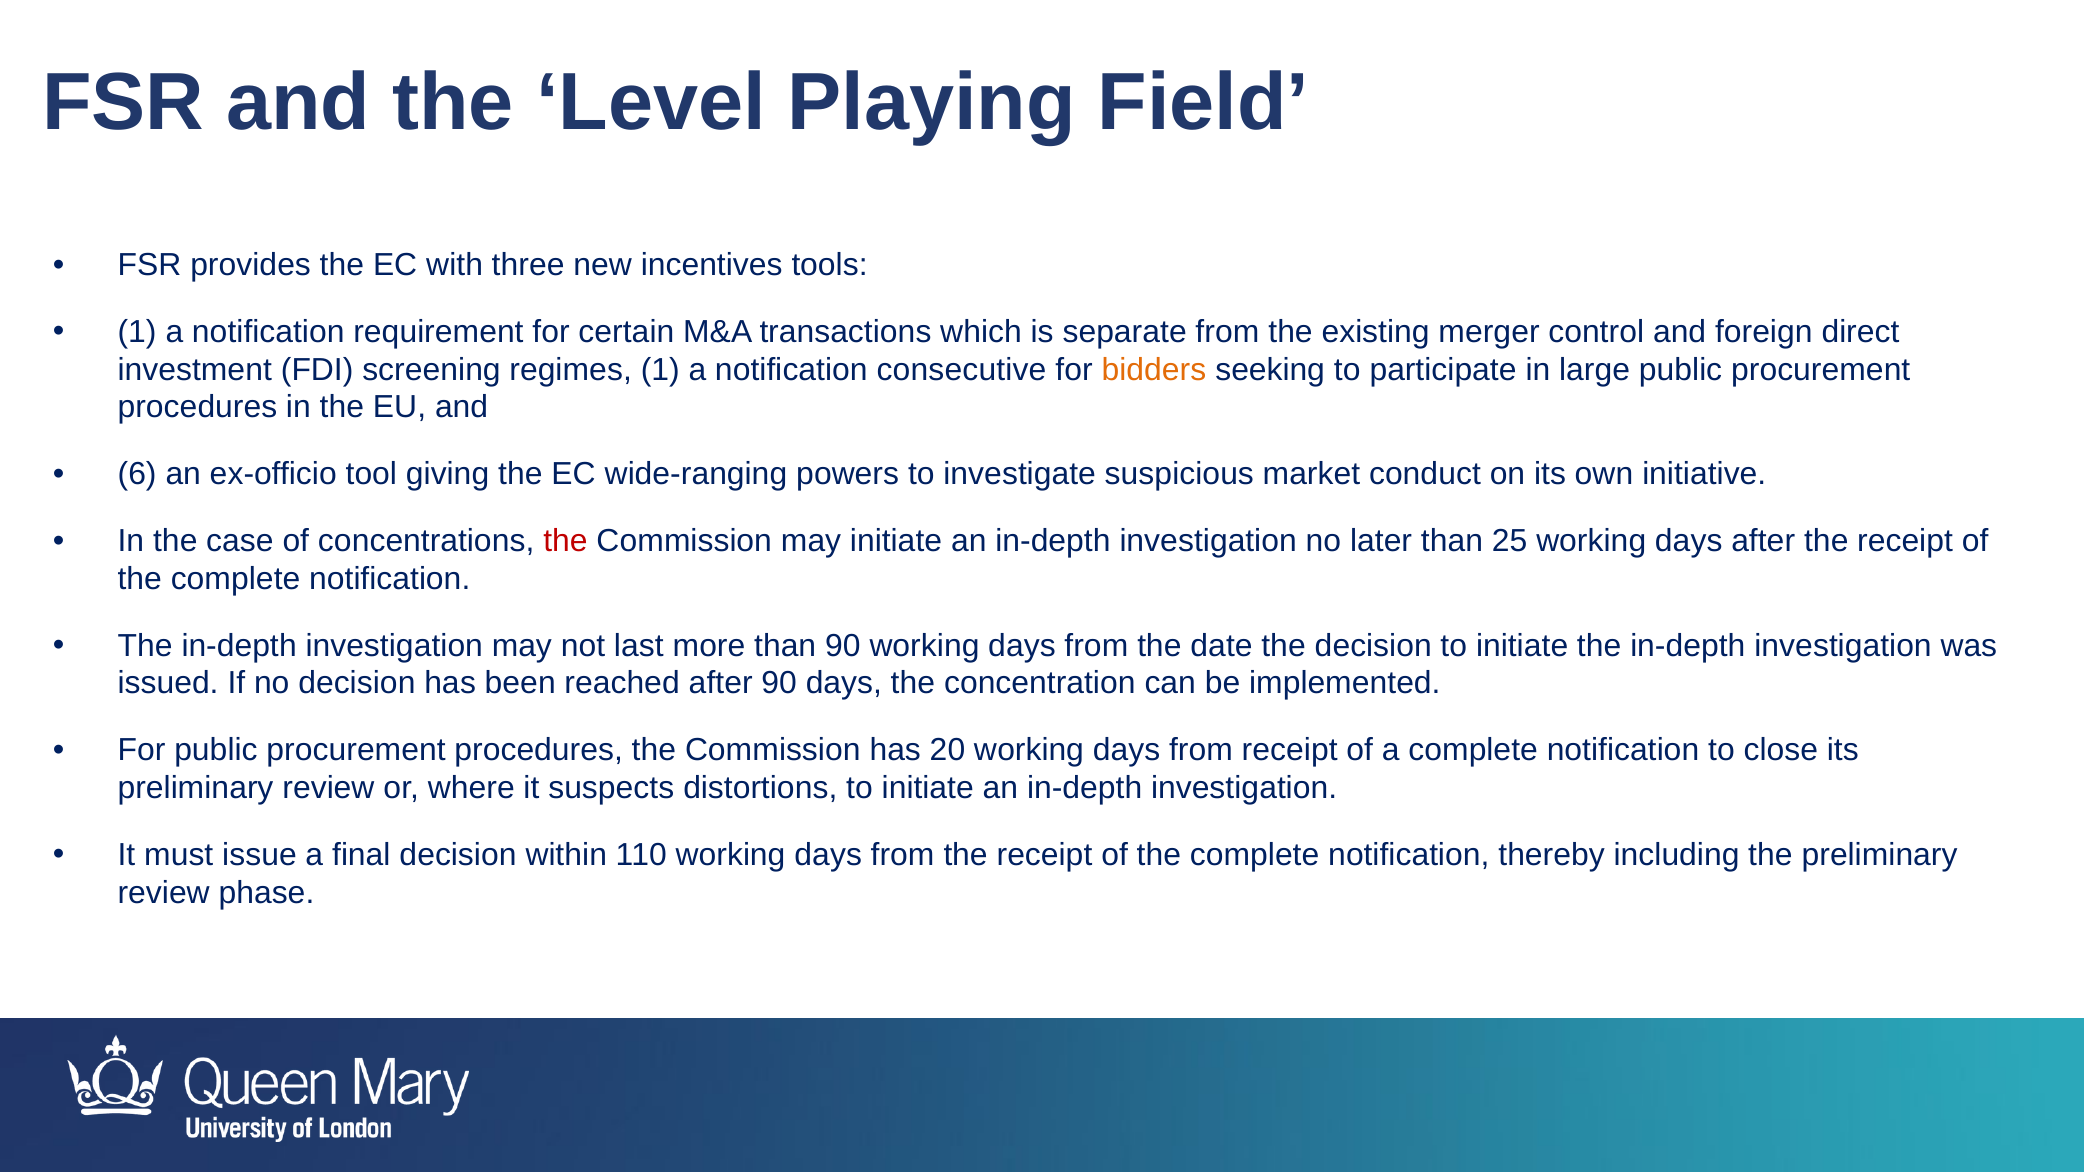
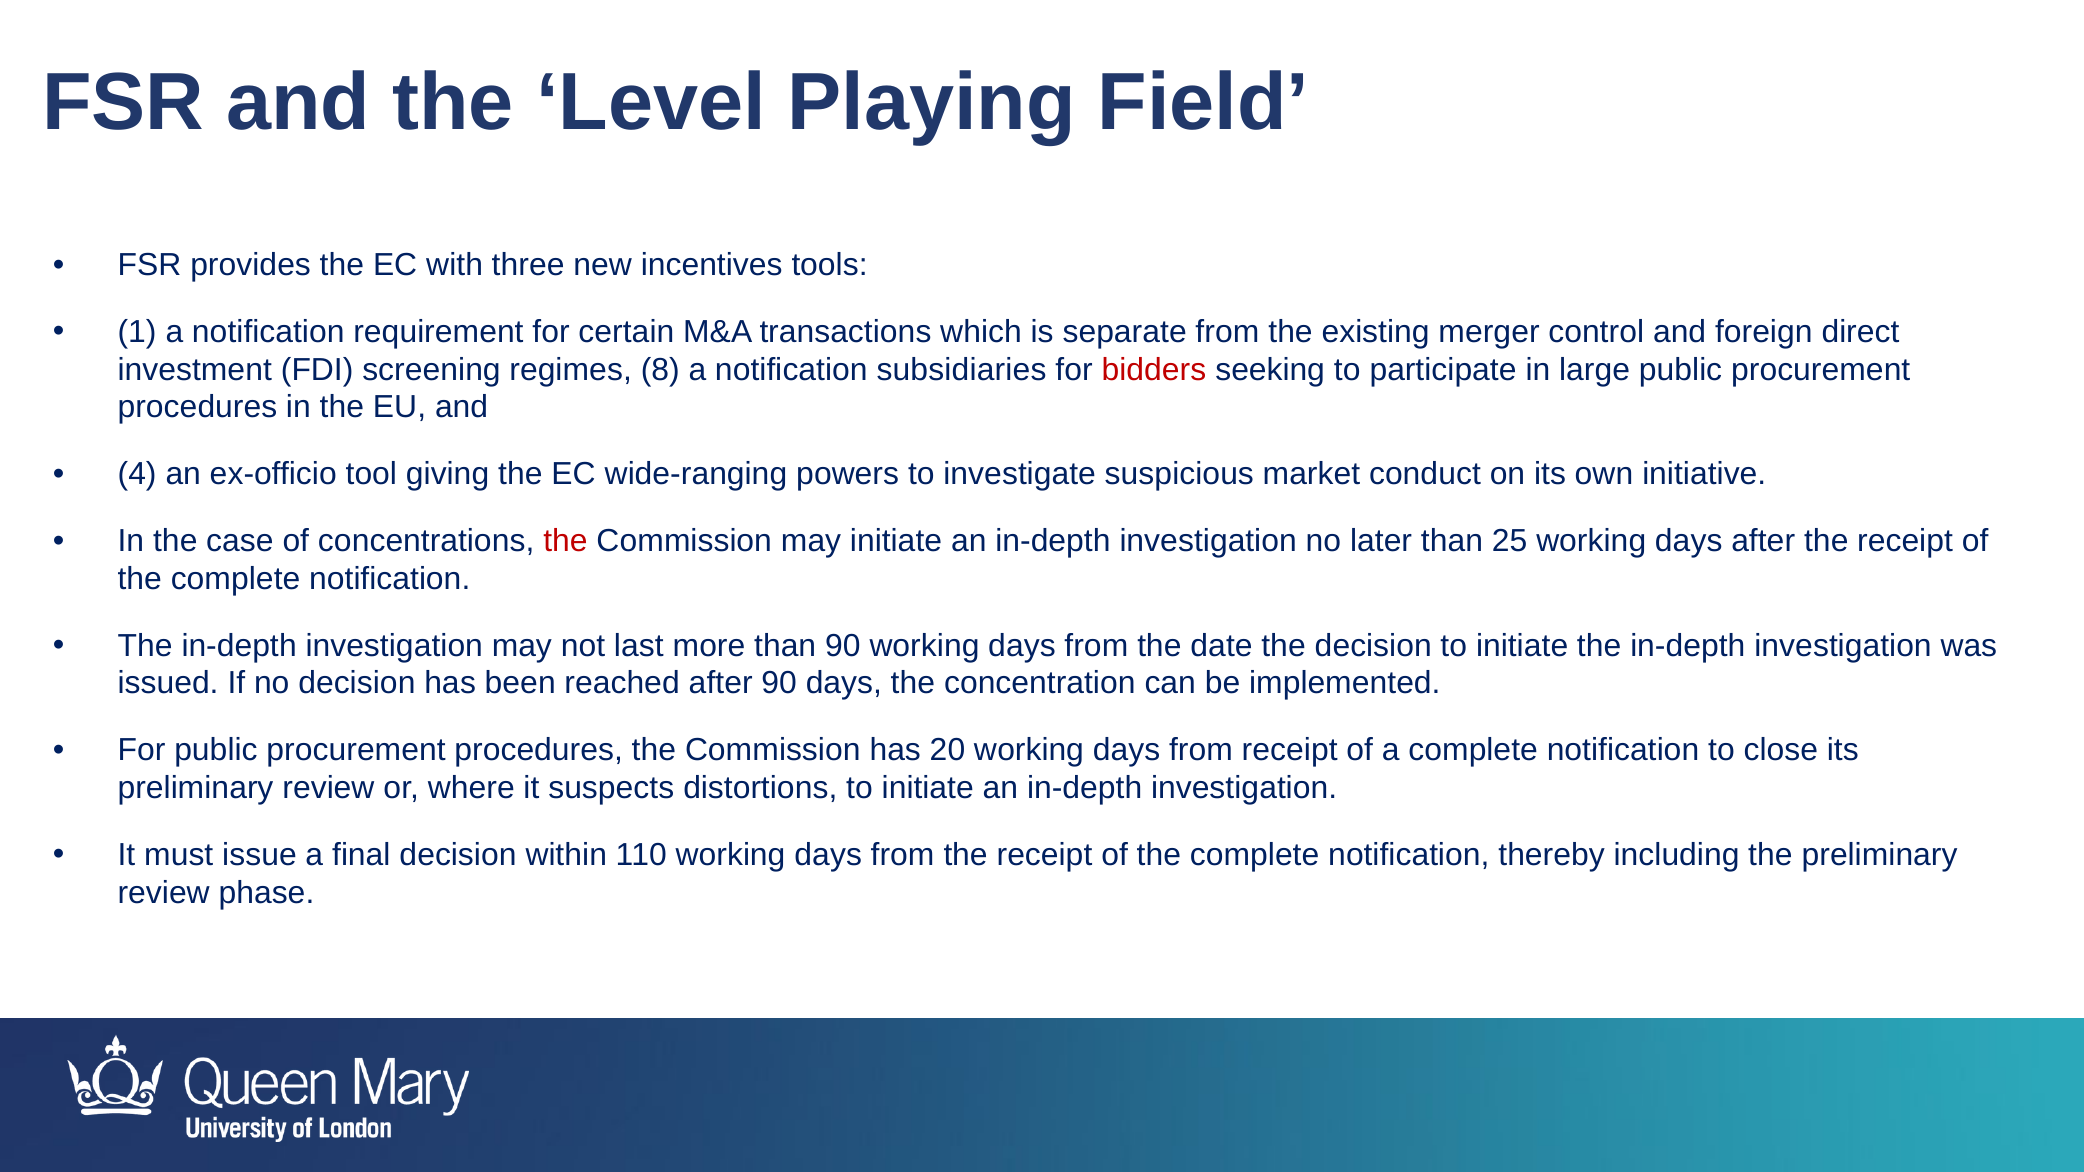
regimes 1: 1 -> 8
consecutive: consecutive -> subsidiaries
bidders colour: orange -> red
6: 6 -> 4
